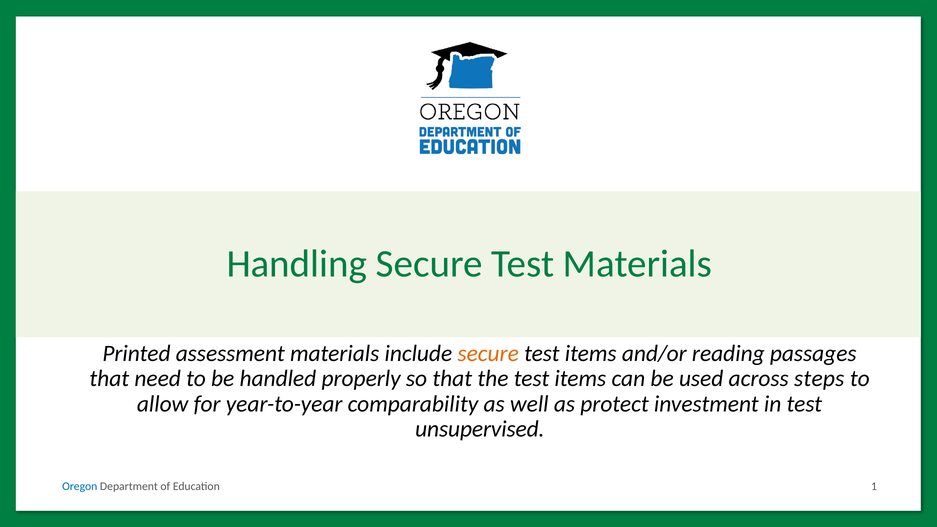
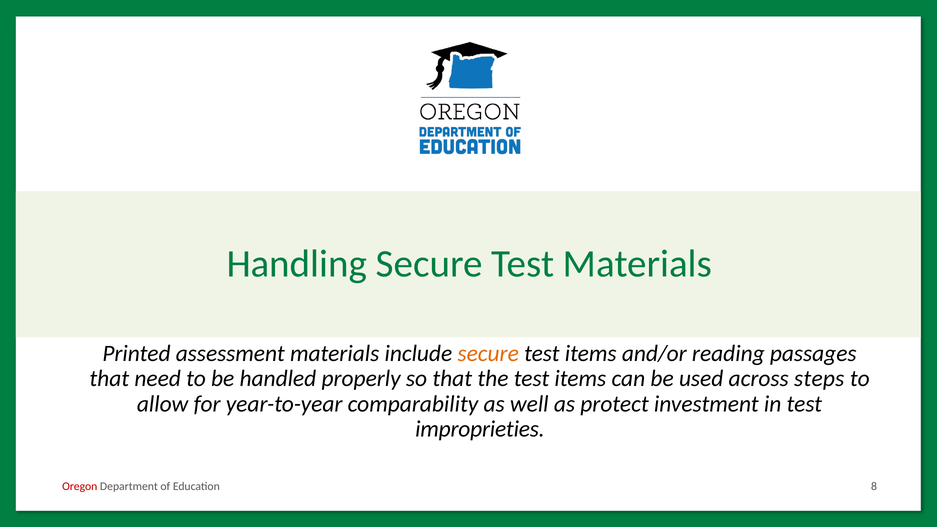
unsupervised: unsupervised -> improprieties
Oregon colour: blue -> red
1: 1 -> 8
